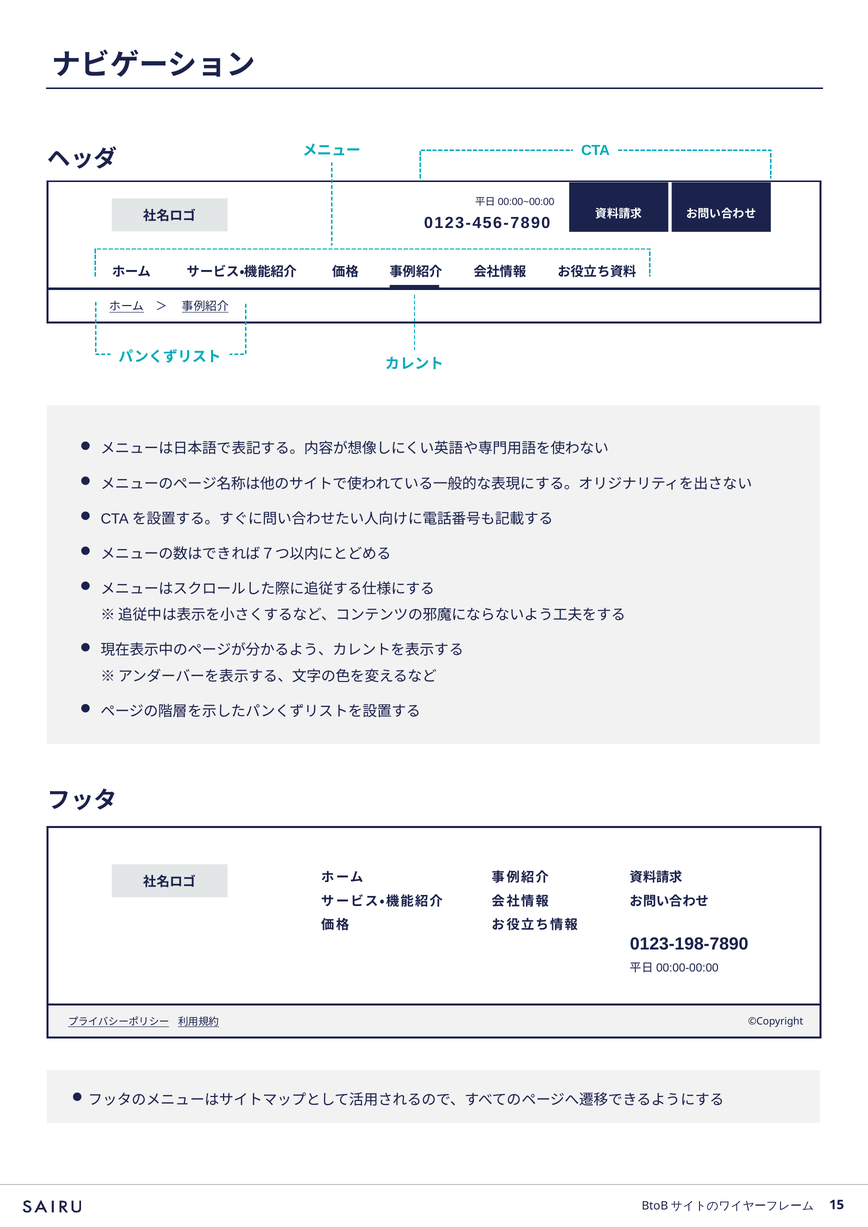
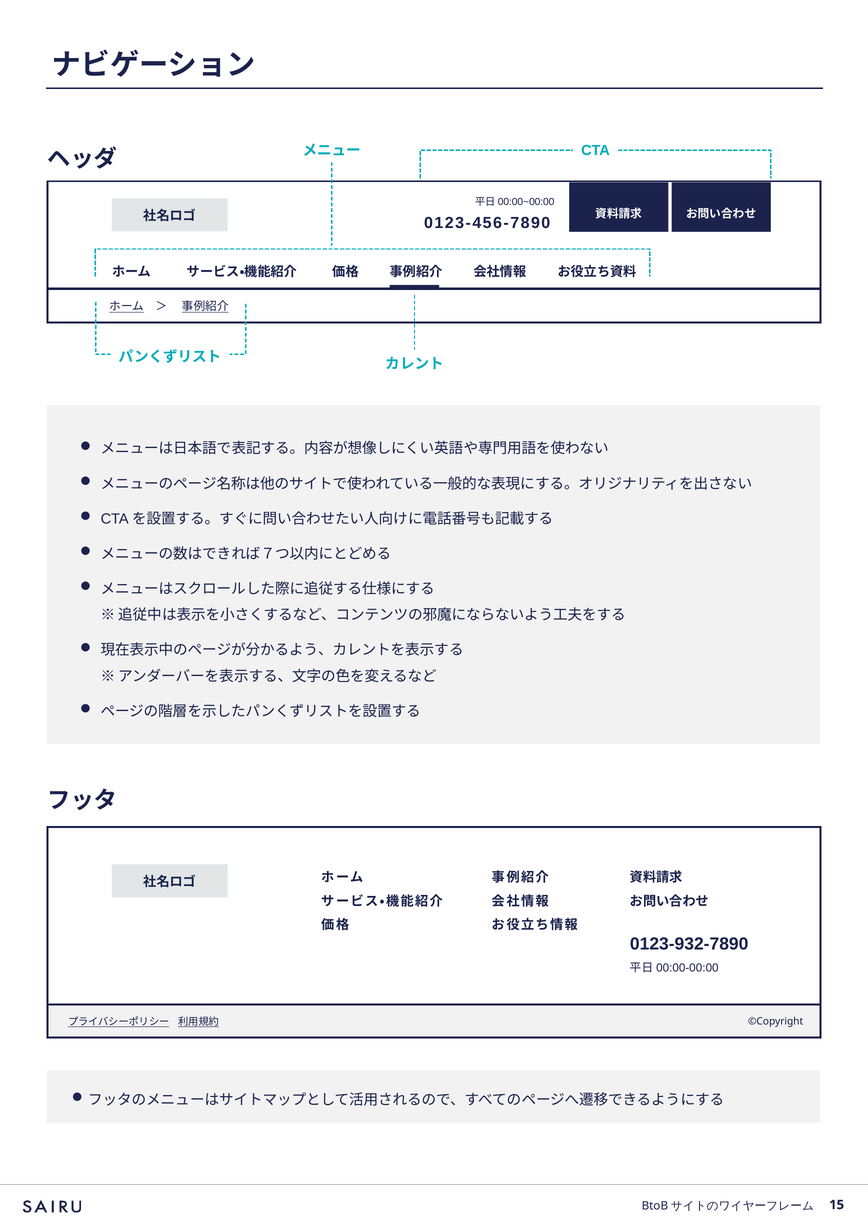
0123-198-7890: 0123-198-7890 -> 0123-932-7890
